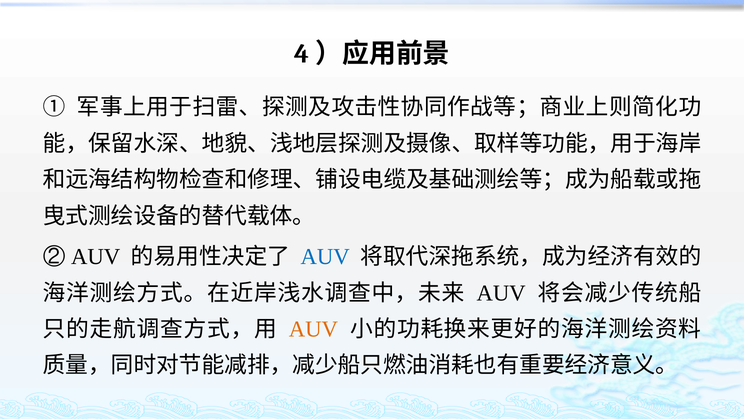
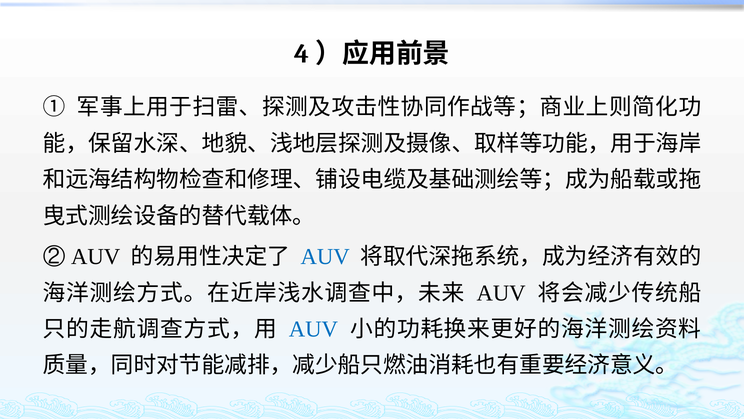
AUV at (313, 329) colour: orange -> blue
